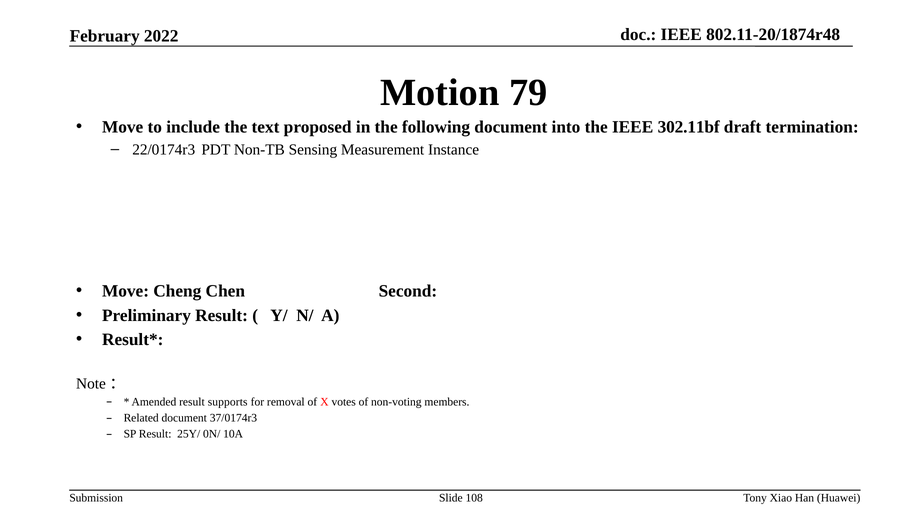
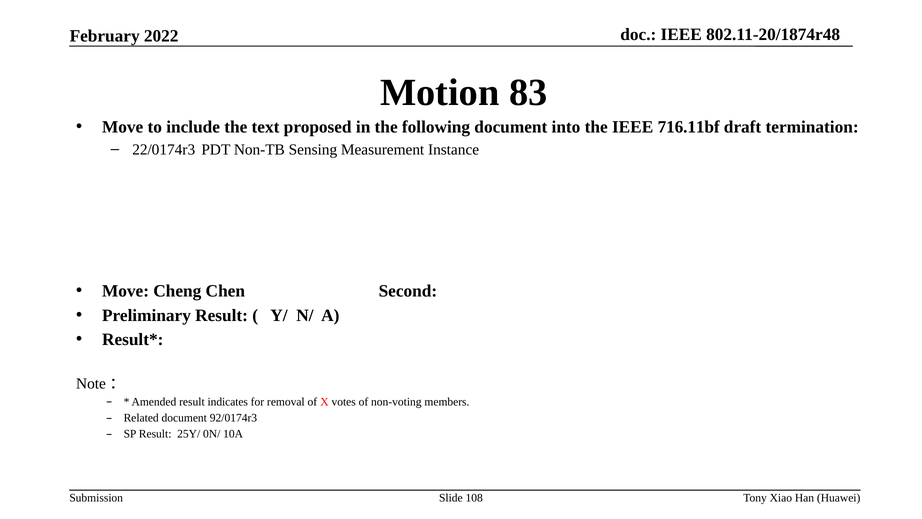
79: 79 -> 83
302.11bf: 302.11bf -> 716.11bf
supports: supports -> indicates
37/0174r3: 37/0174r3 -> 92/0174r3
